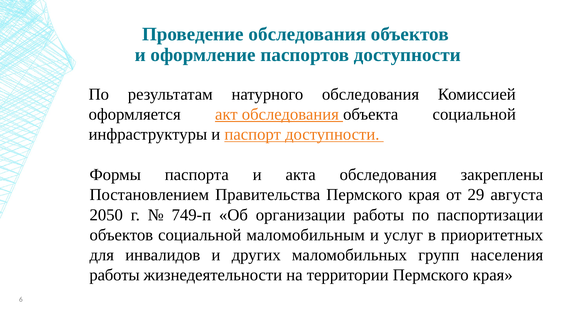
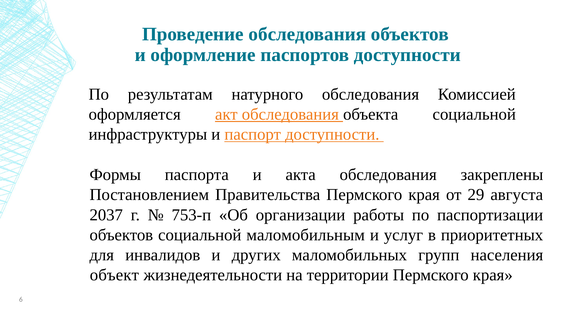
2050: 2050 -> 2037
749-п: 749-п -> 753-п
работы at (115, 275): работы -> объект
